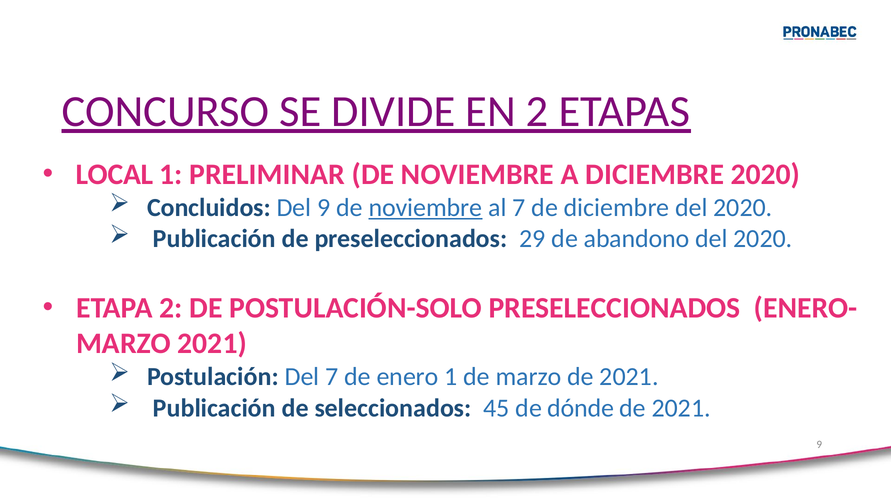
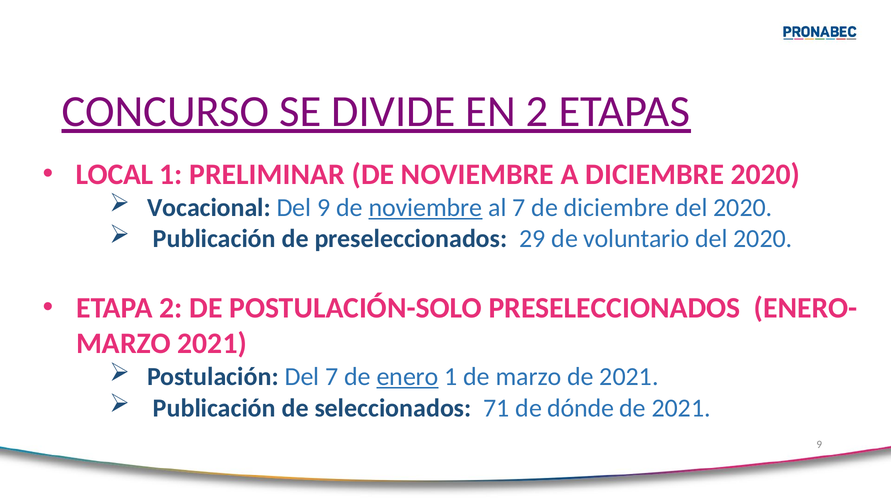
Concluidos: Concluidos -> Vocacional
abandono: abandono -> voluntario
enero underline: none -> present
45: 45 -> 71
